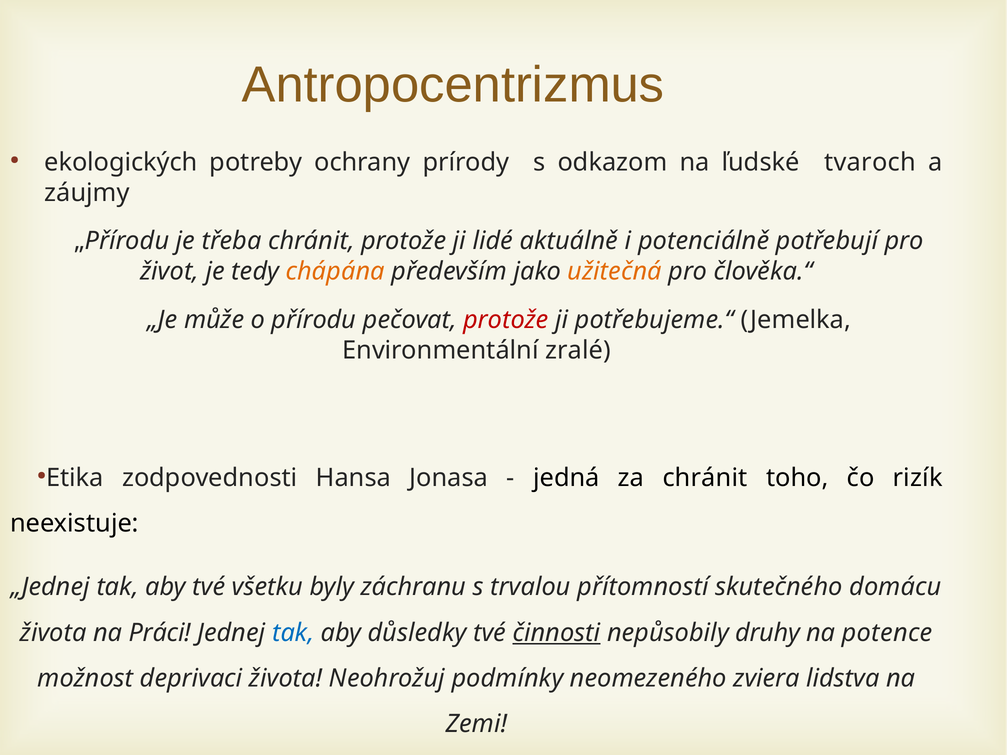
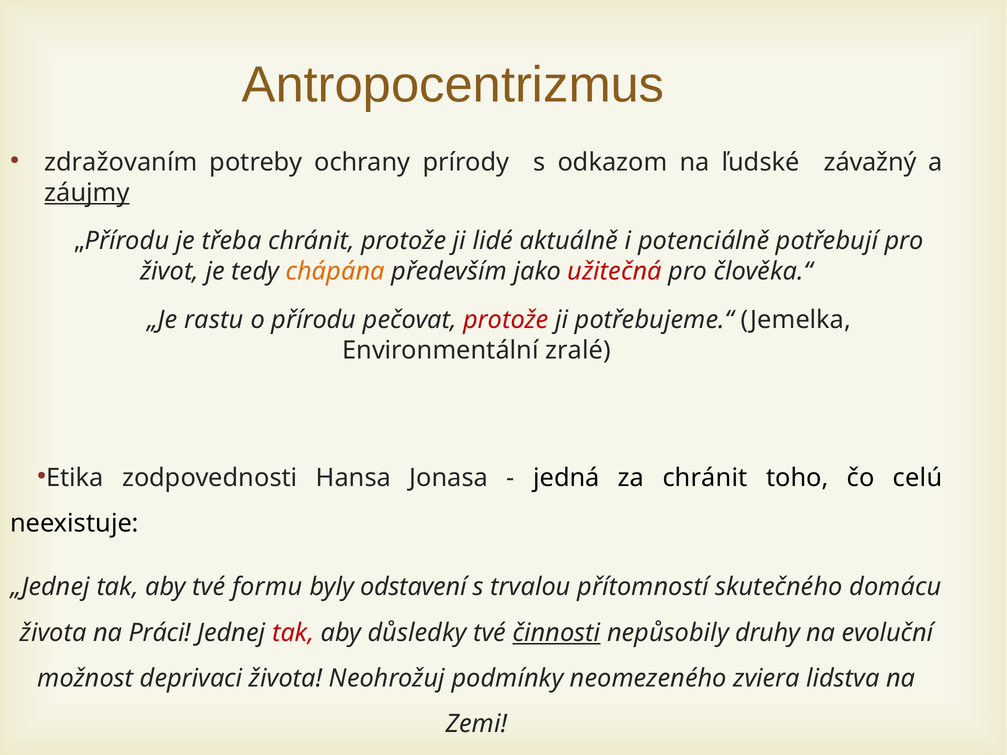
ekologických: ekologických -> zdražovaním
tvaroch: tvaroch -> závažný
záujmy underline: none -> present
užitečná colour: orange -> red
může: může -> rastu
rizík: rizík -> celú
všetku: všetku -> formu
záchranu: záchranu -> odstavení
tak at (293, 633) colour: blue -> red
potence: potence -> evoluční
